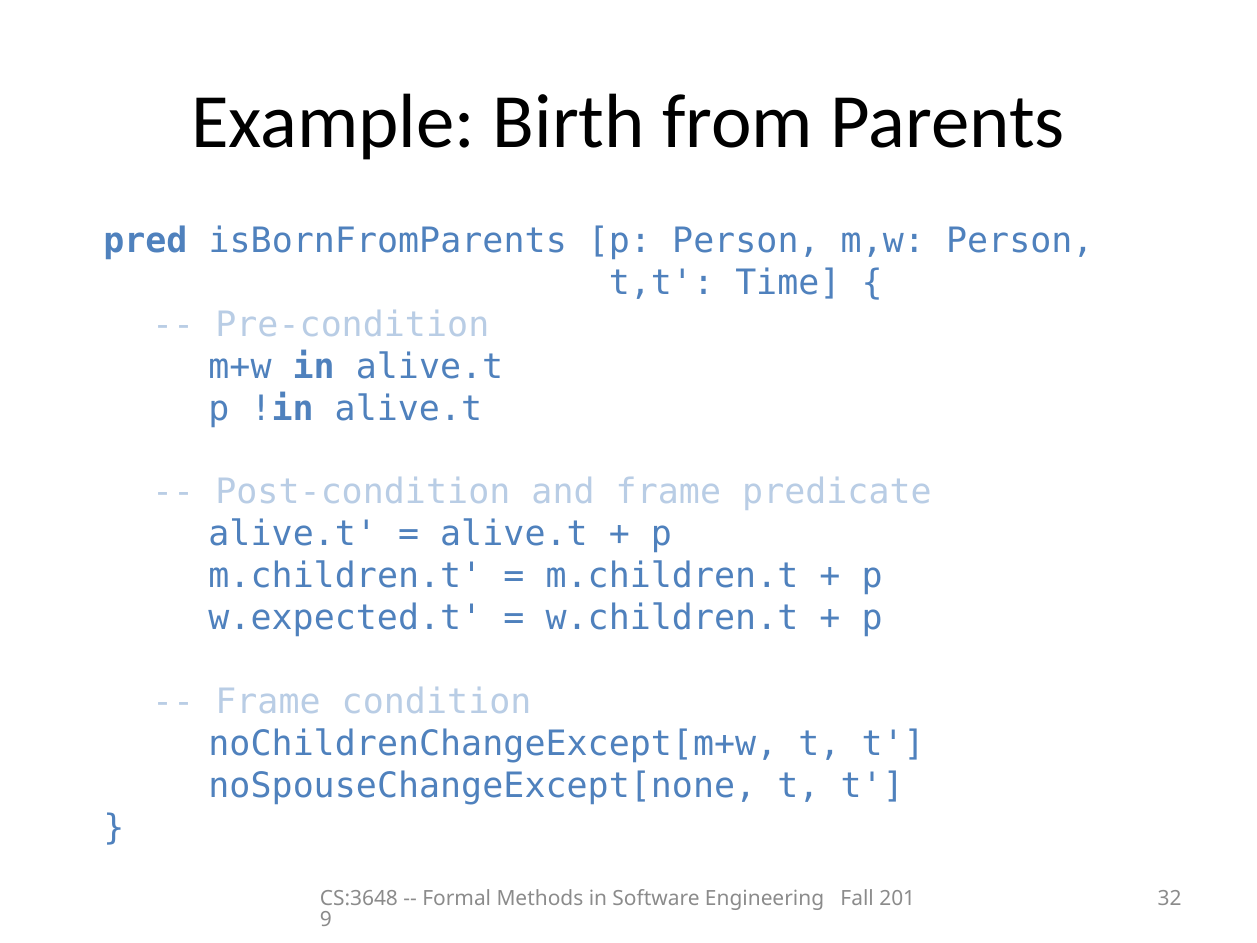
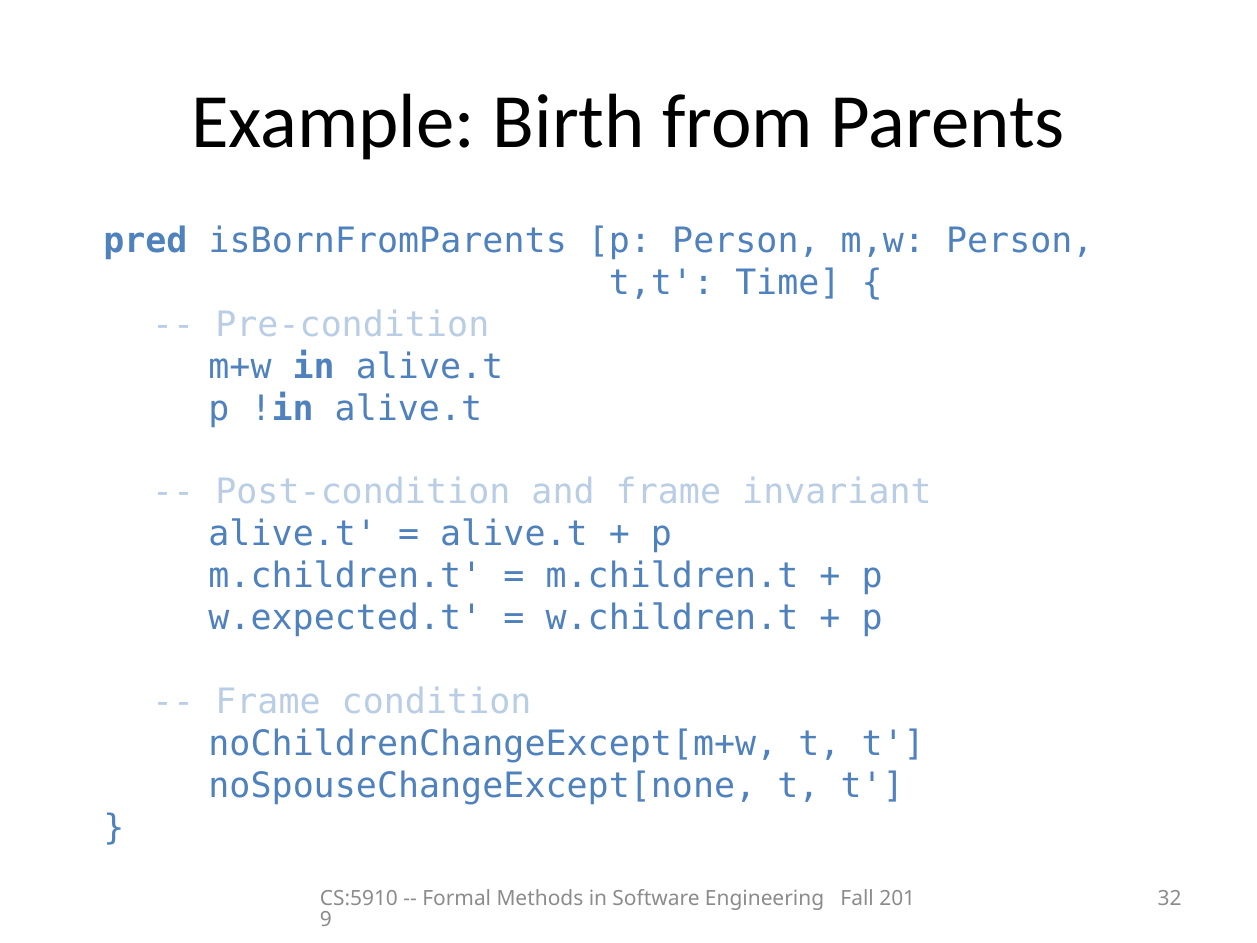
predicate: predicate -> invariant
CS:3648: CS:3648 -> CS:5910
